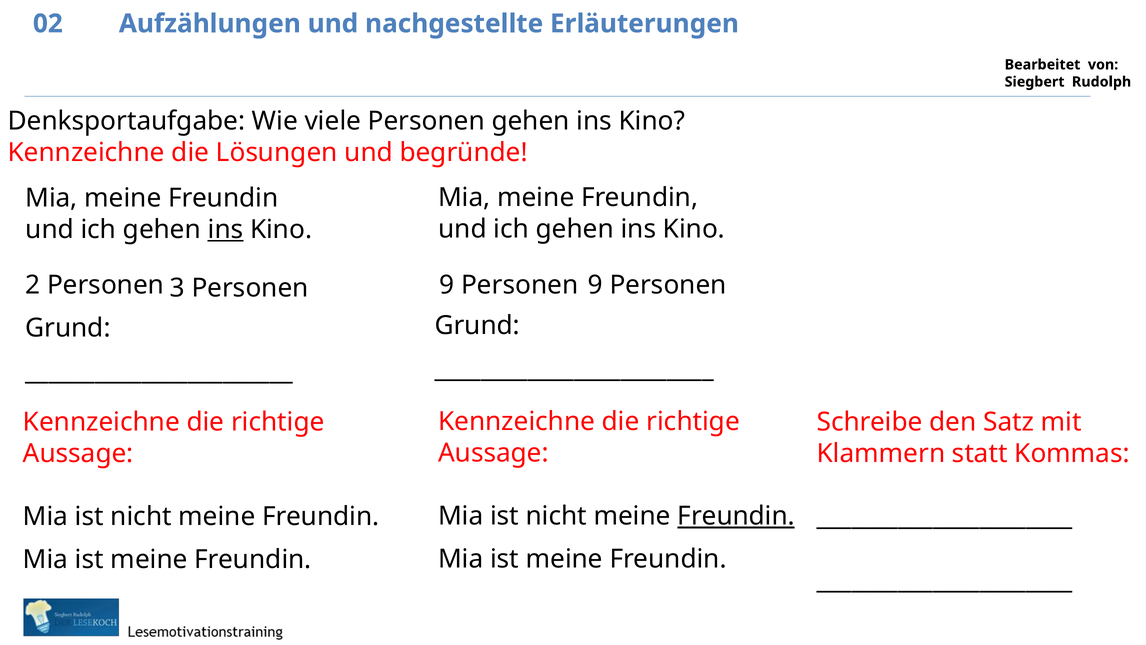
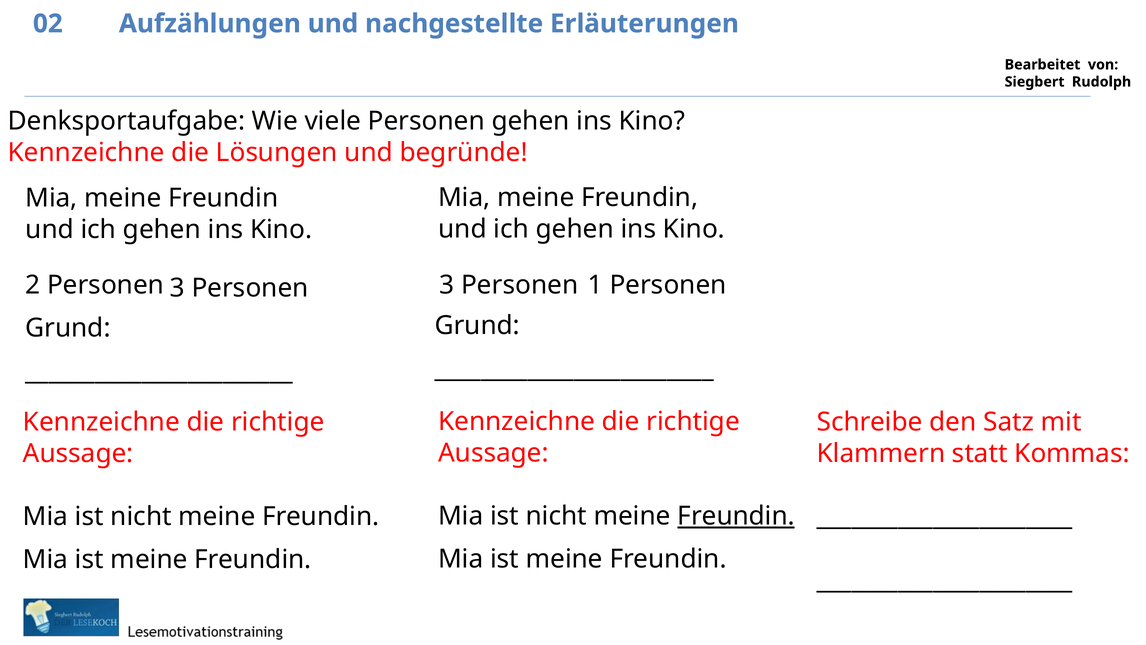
ins at (226, 229) underline: present -> none
2 Personen 9: 9 -> 3
3 Personen 9: 9 -> 1
